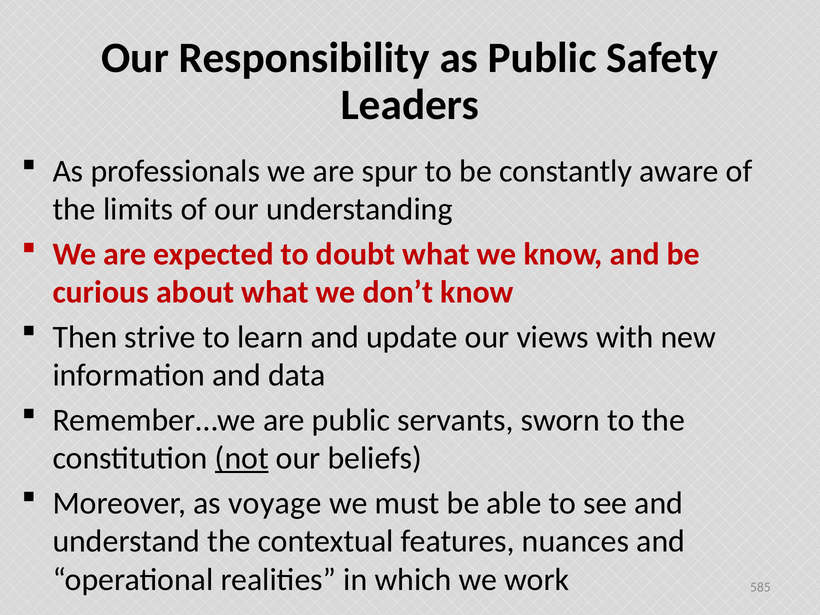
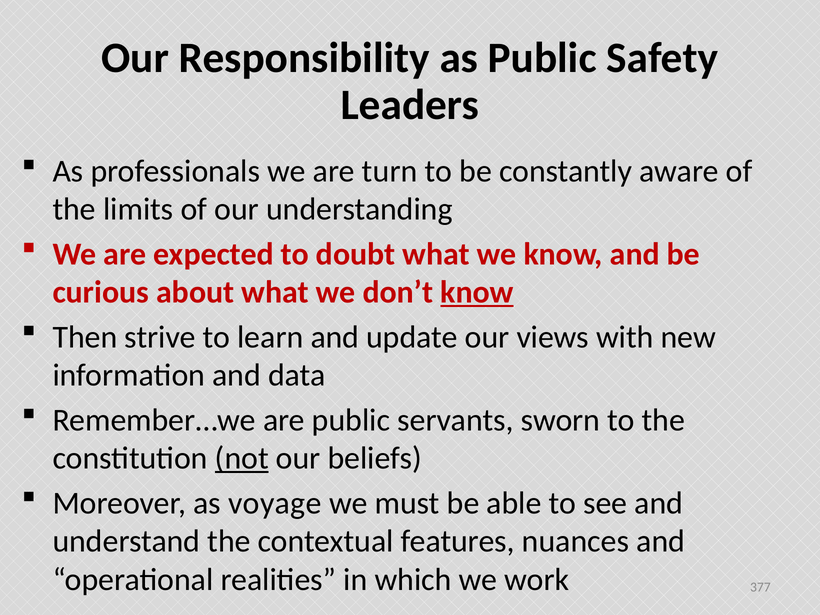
spur: spur -> turn
know at (477, 292) underline: none -> present
585: 585 -> 377
